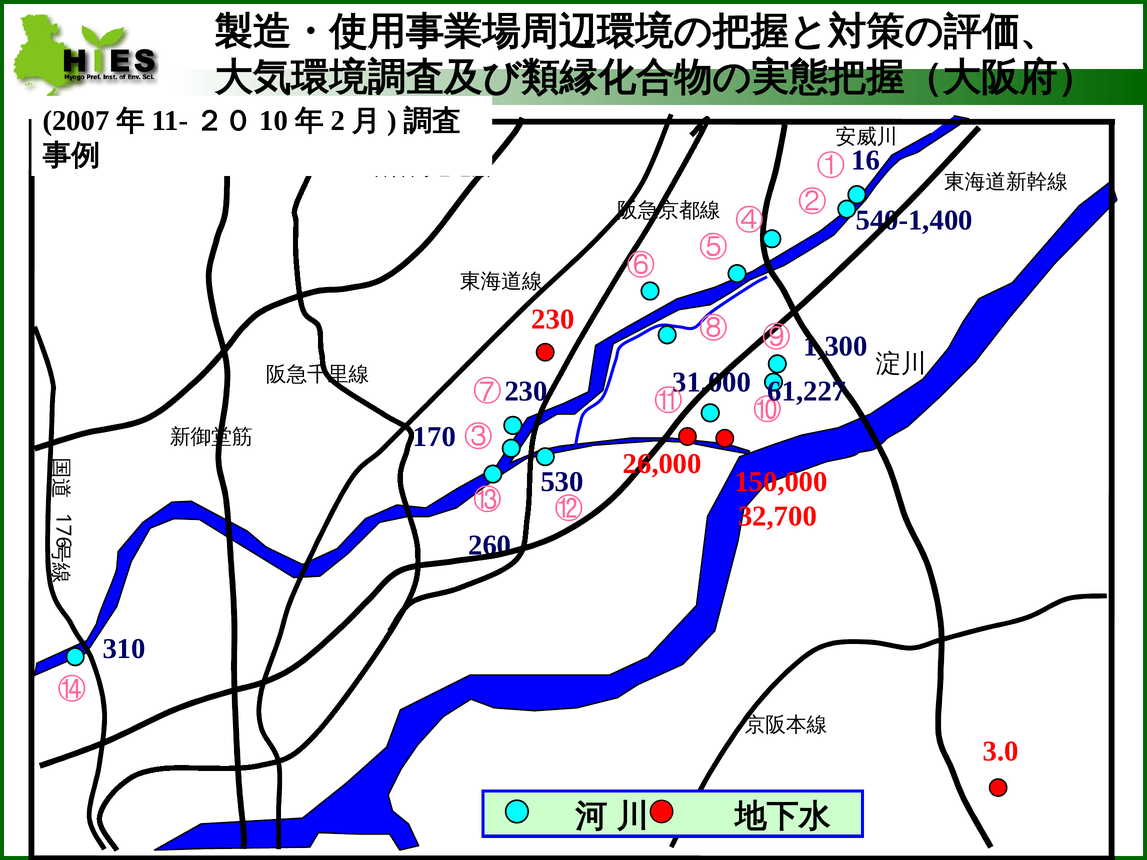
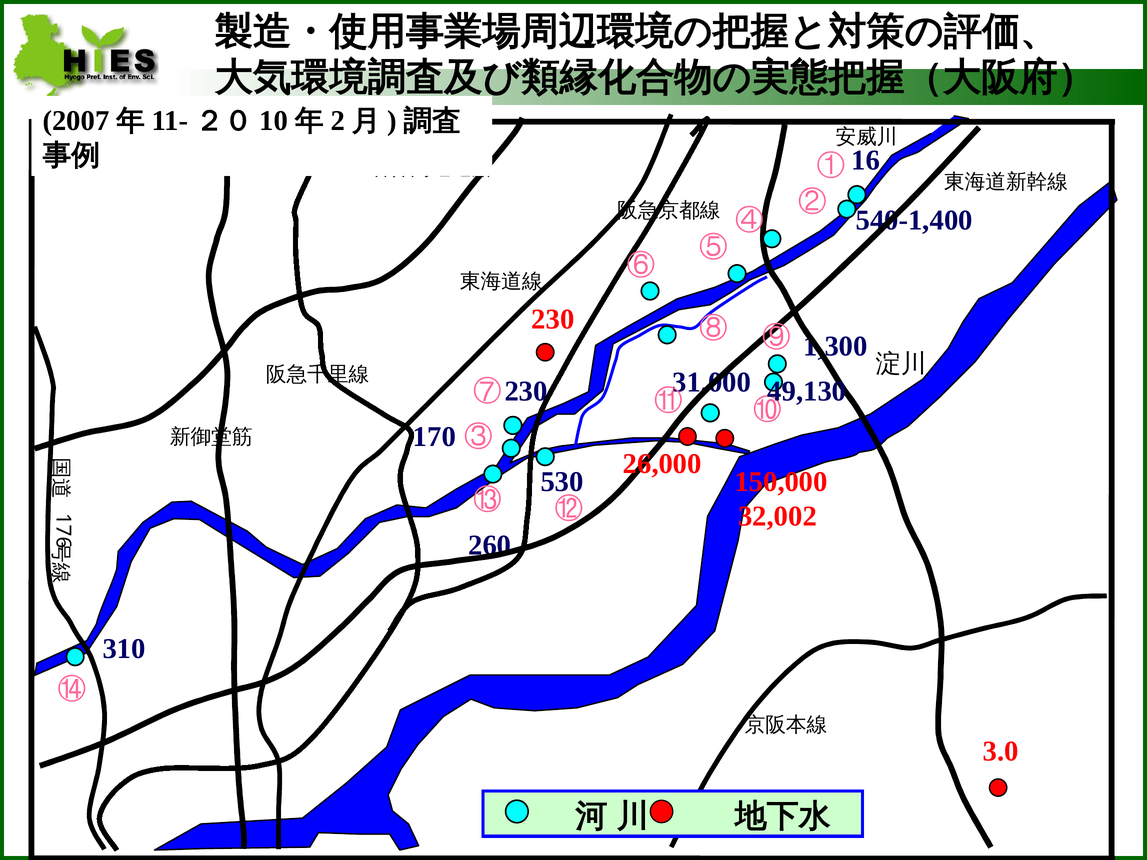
61,227: 61,227 -> 49,130
32,700: 32,700 -> 32,002
